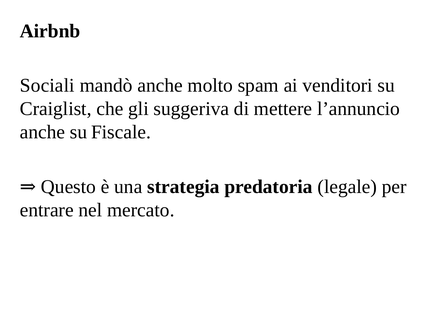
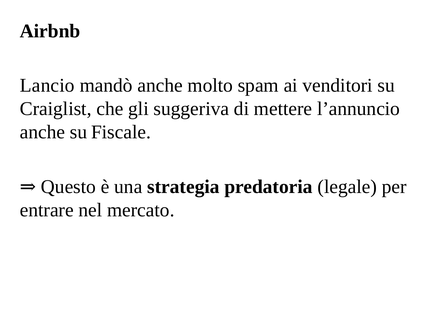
Sociali: Sociali -> Lancio
